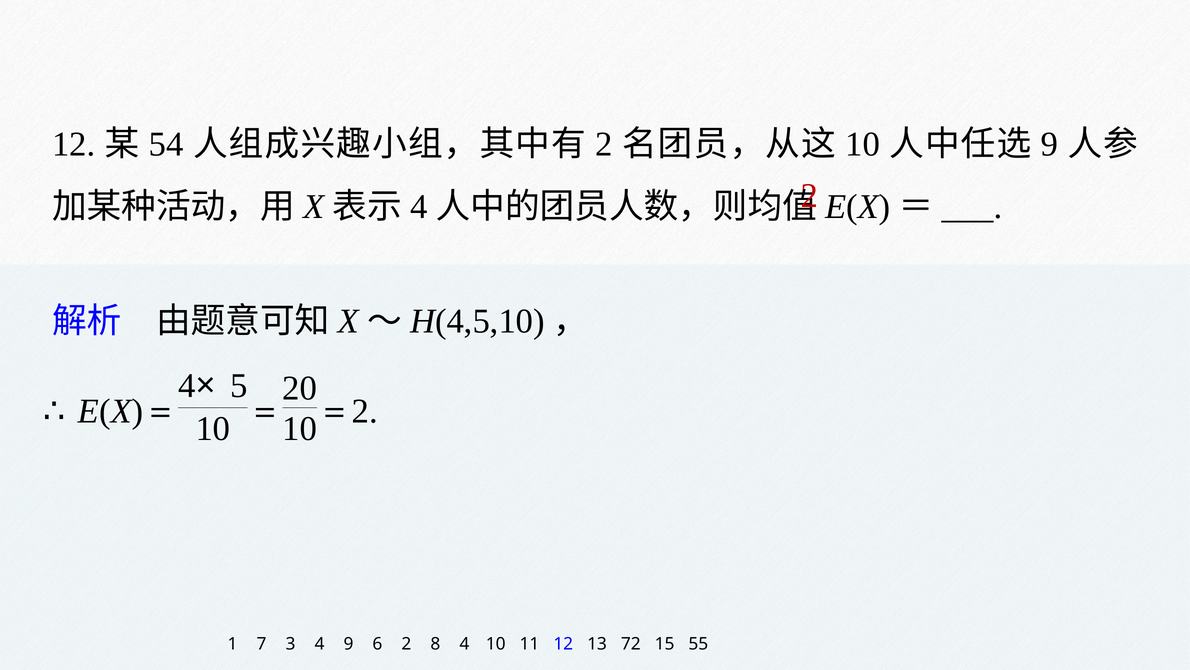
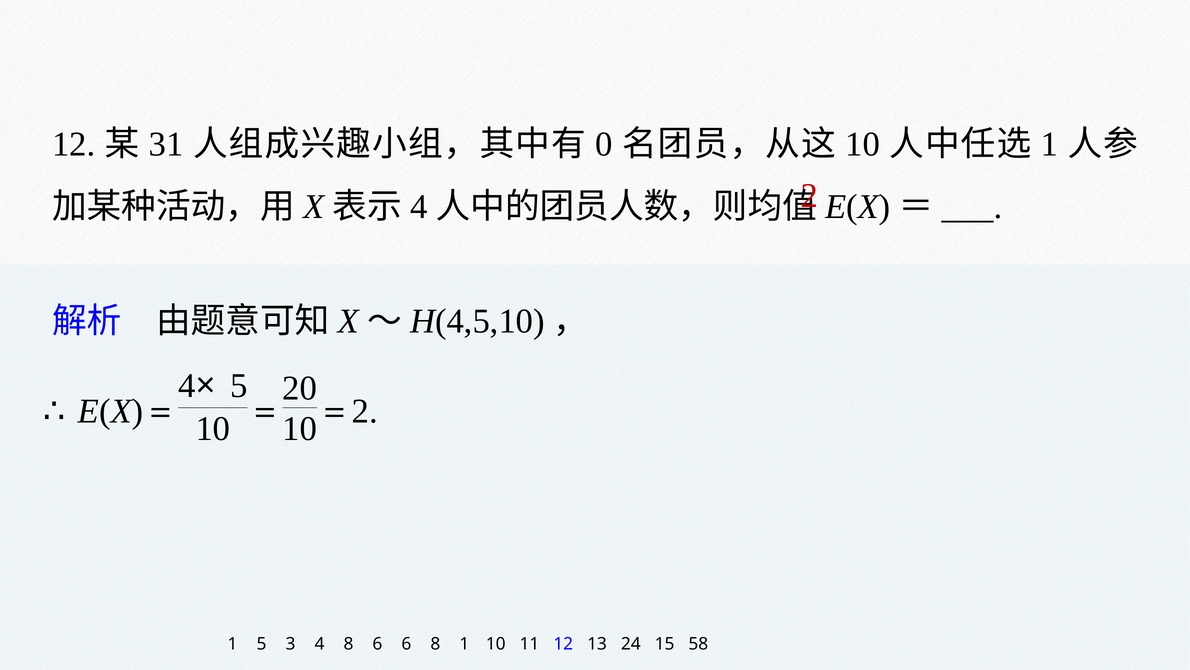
54: 54 -> 31
2 at (604, 144): 2 -> 0
9 at (1049, 144): 9 -> 1
1 7: 7 -> 5
4 9: 9 -> 8
6 2: 2 -> 6
8 4: 4 -> 1
72: 72 -> 24
55: 55 -> 58
